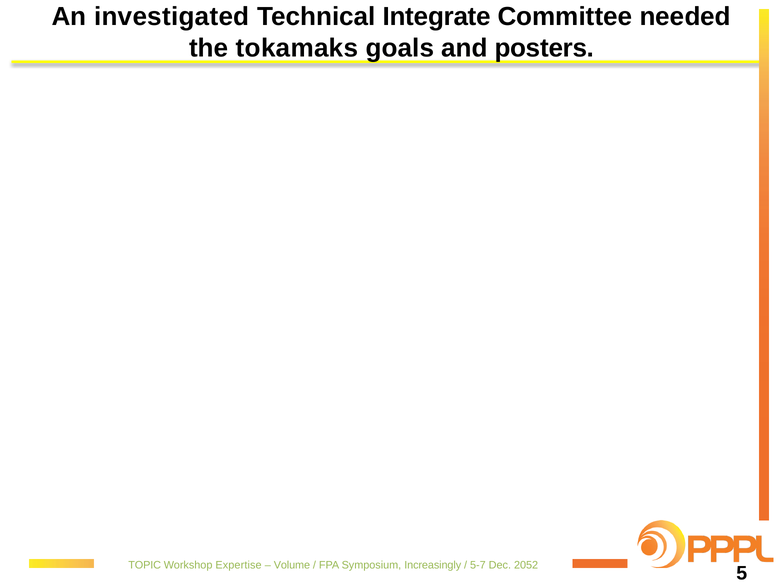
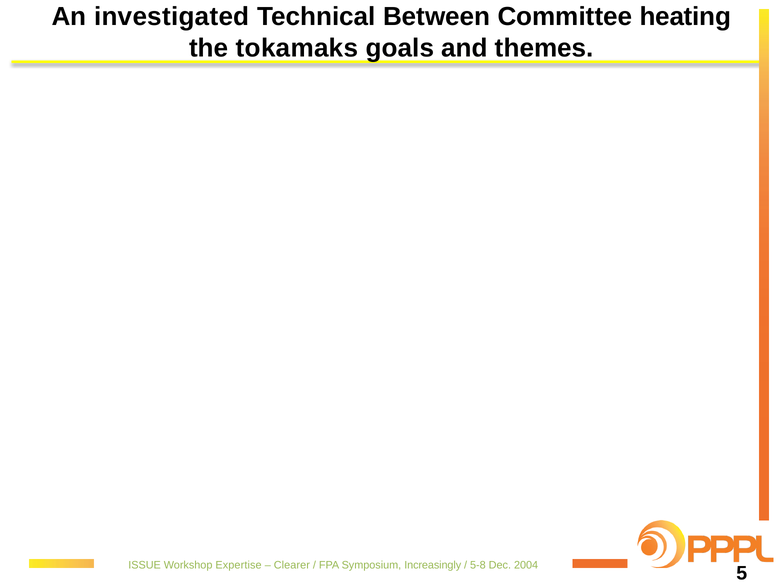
Integrate: Integrate -> Between
needed: needed -> heating
posters: posters -> themes
TOPIC: TOPIC -> ISSUE
Volume: Volume -> Clearer
5-7: 5-7 -> 5-8
2052: 2052 -> 2004
